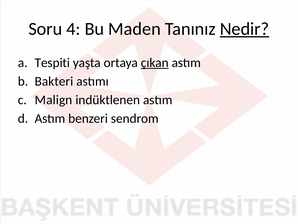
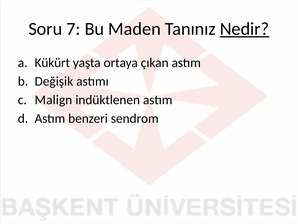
4: 4 -> 7
Tespiti: Tespiti -> Kükürt
çıkan underline: present -> none
Bakteri: Bakteri -> Değişik
